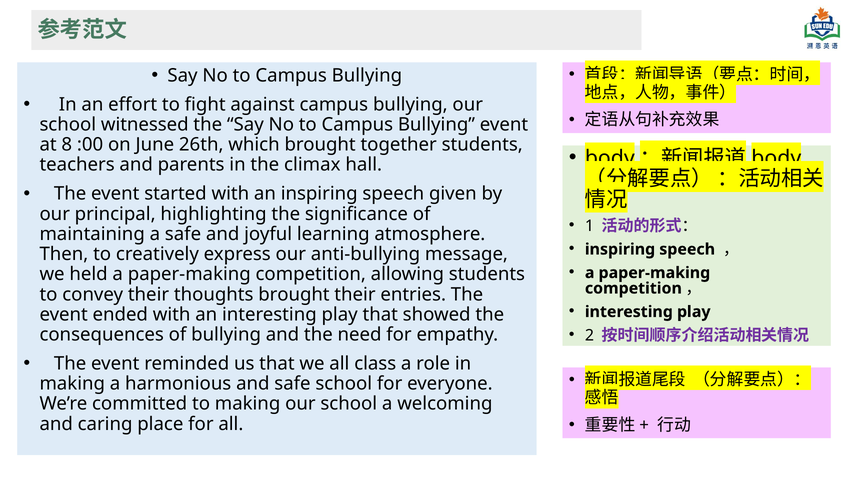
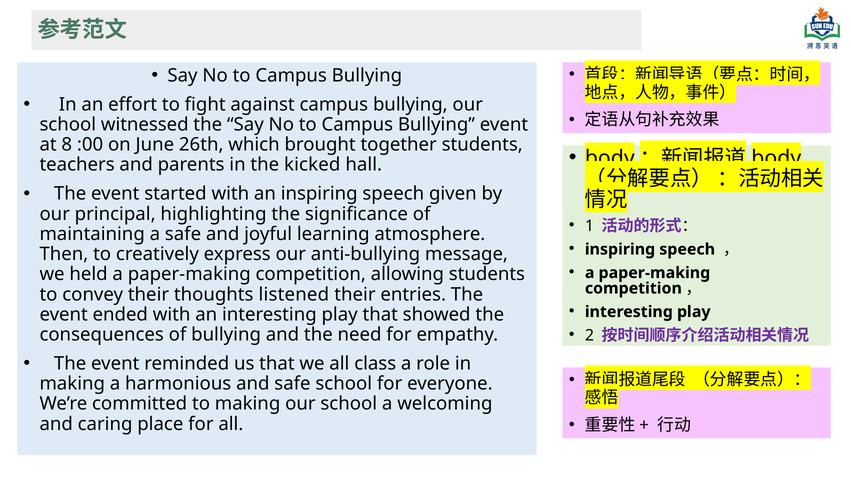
climax: climax -> kicked
thoughts brought: brought -> listened
